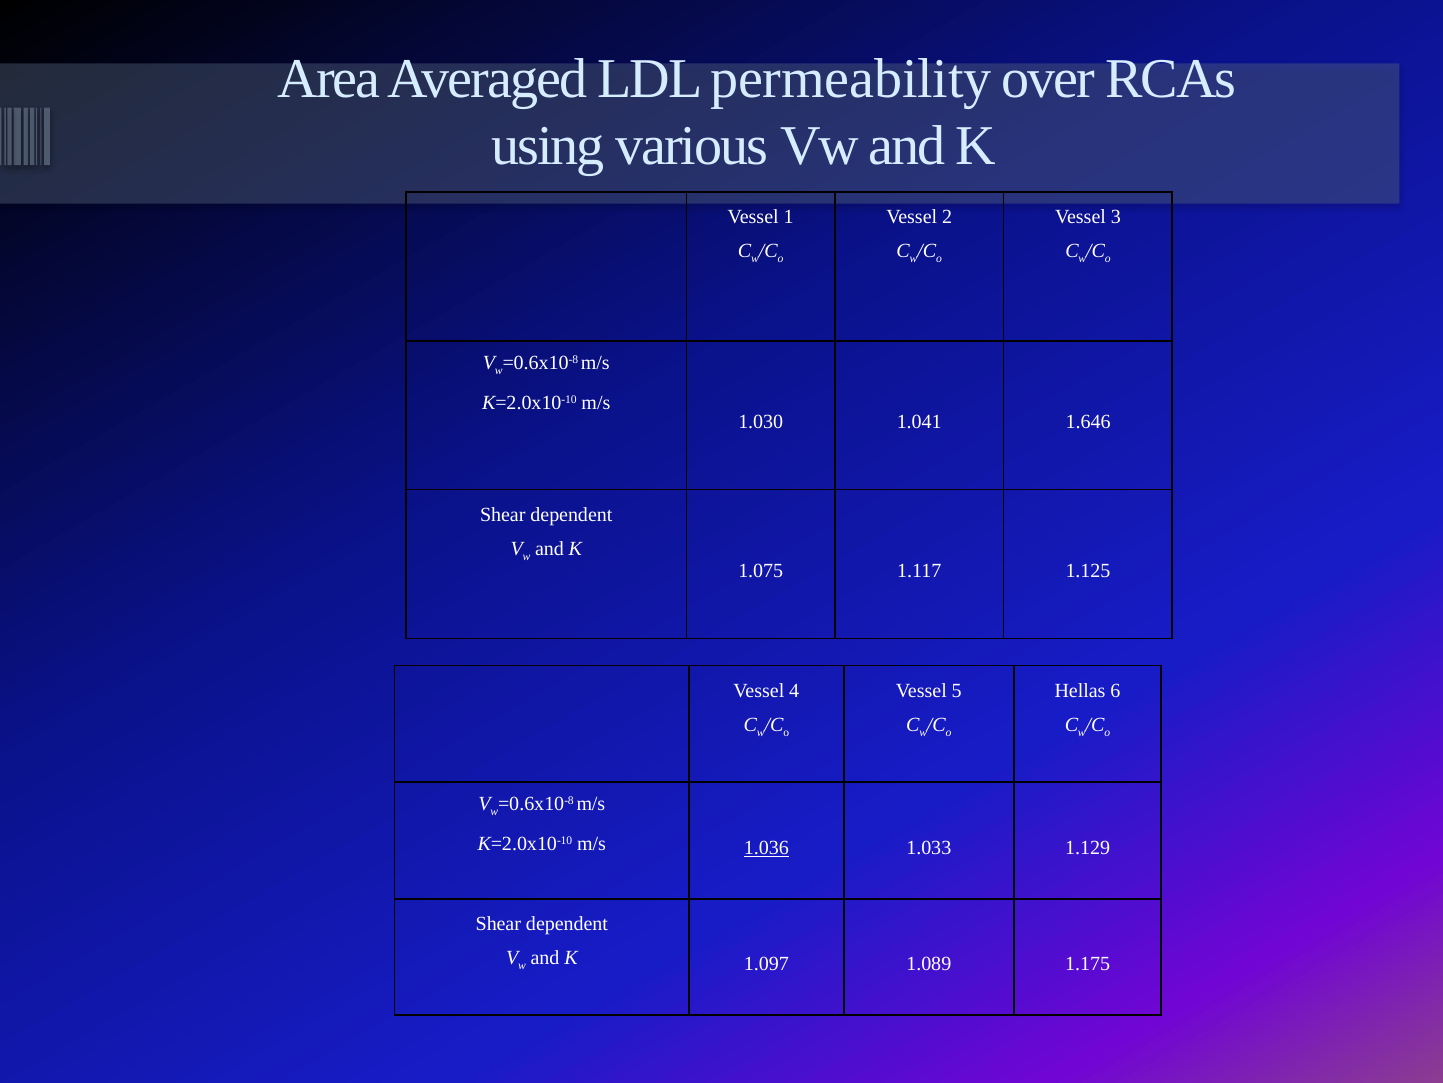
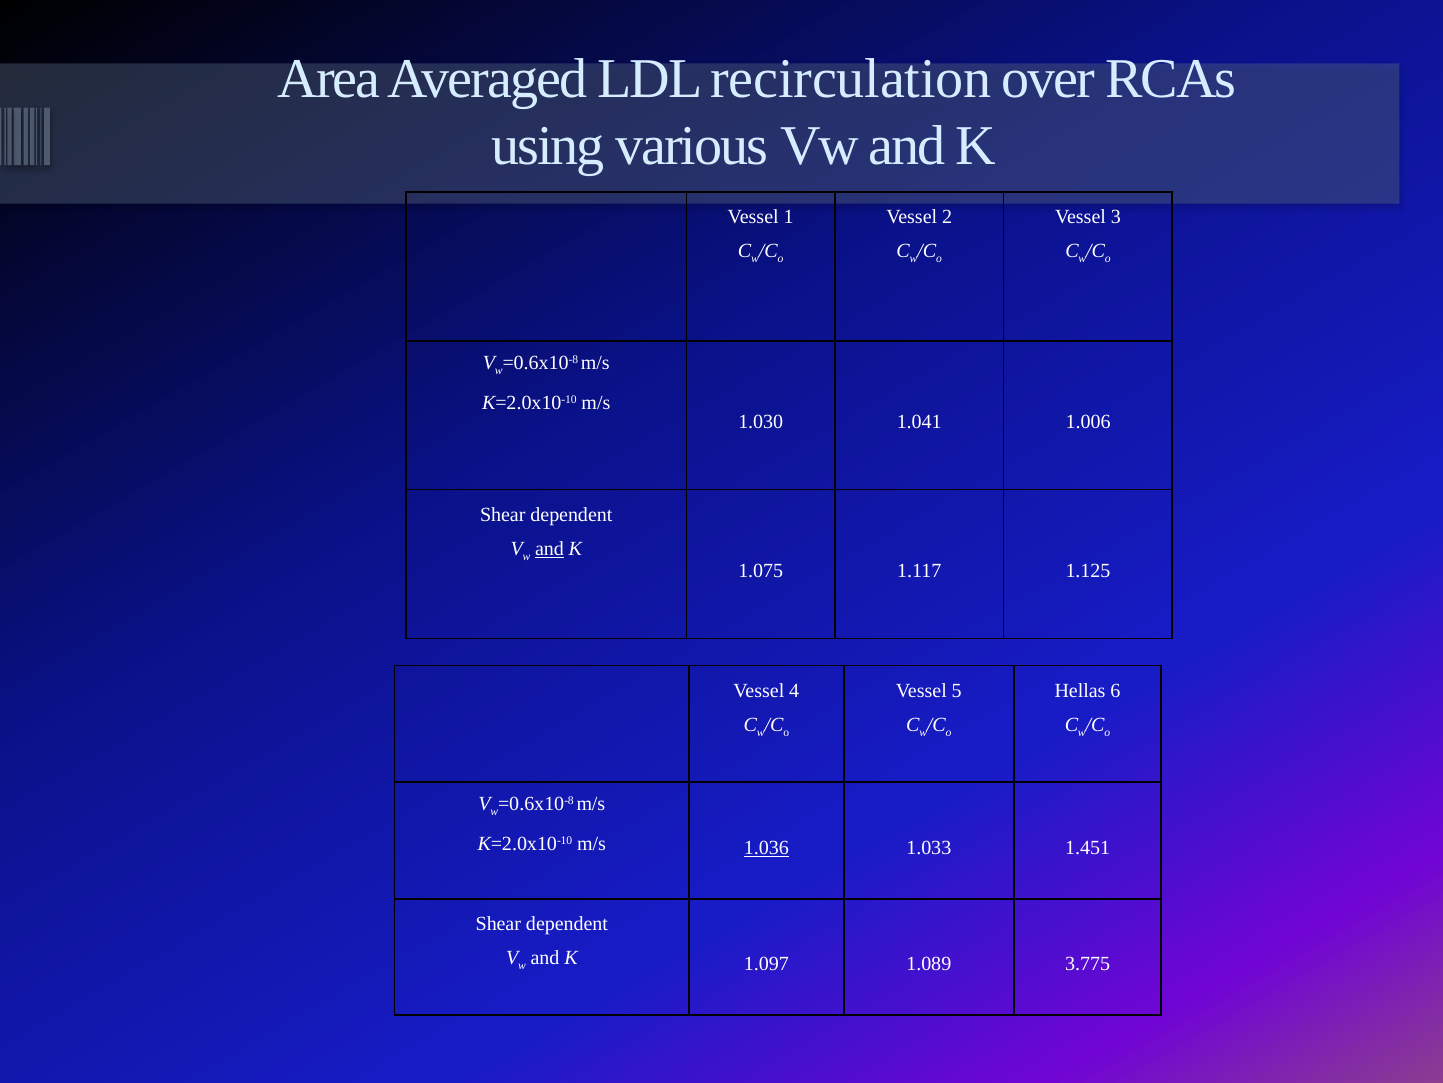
permeability: permeability -> recirculation
1.646: 1.646 -> 1.006
and at (549, 548) underline: none -> present
1.129: 1.129 -> 1.451
1.175: 1.175 -> 3.775
